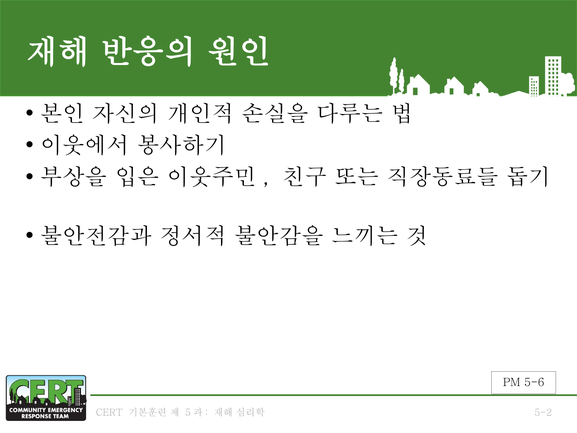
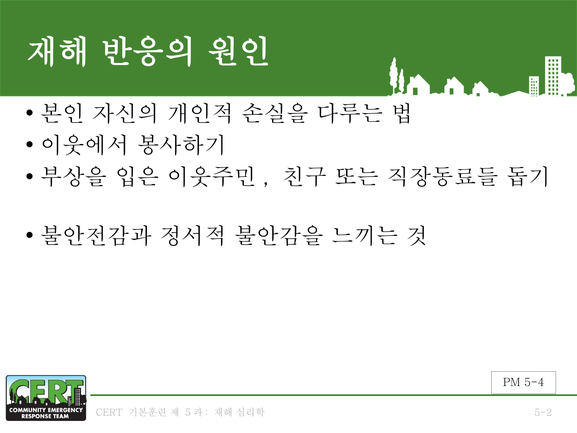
5-6: 5-6 -> 5-4
